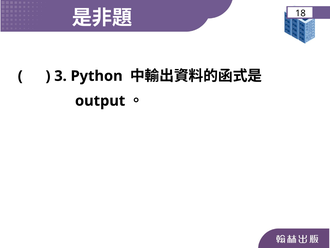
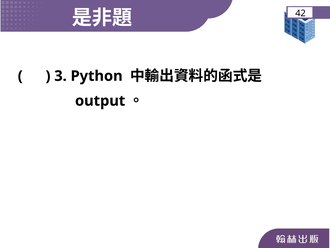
18: 18 -> 42
